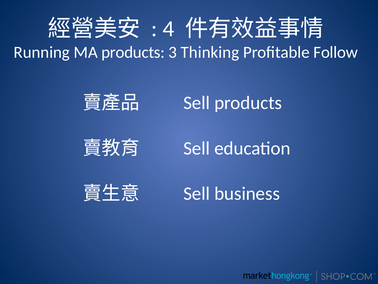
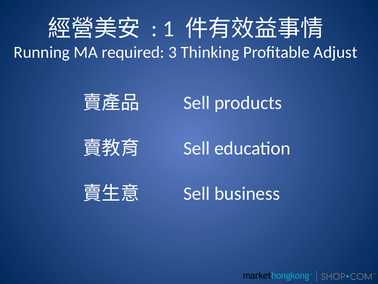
4: 4 -> 1
MA products: products -> required
Follow: Follow -> Adjust
